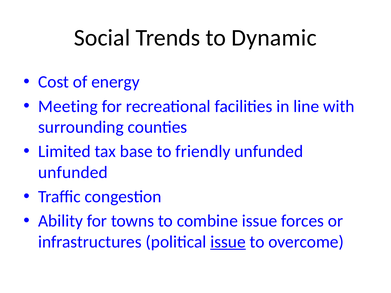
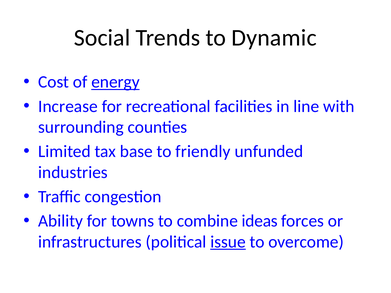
energy underline: none -> present
Meeting: Meeting -> Increase
unfunded at (73, 172): unfunded -> industries
combine issue: issue -> ideas
